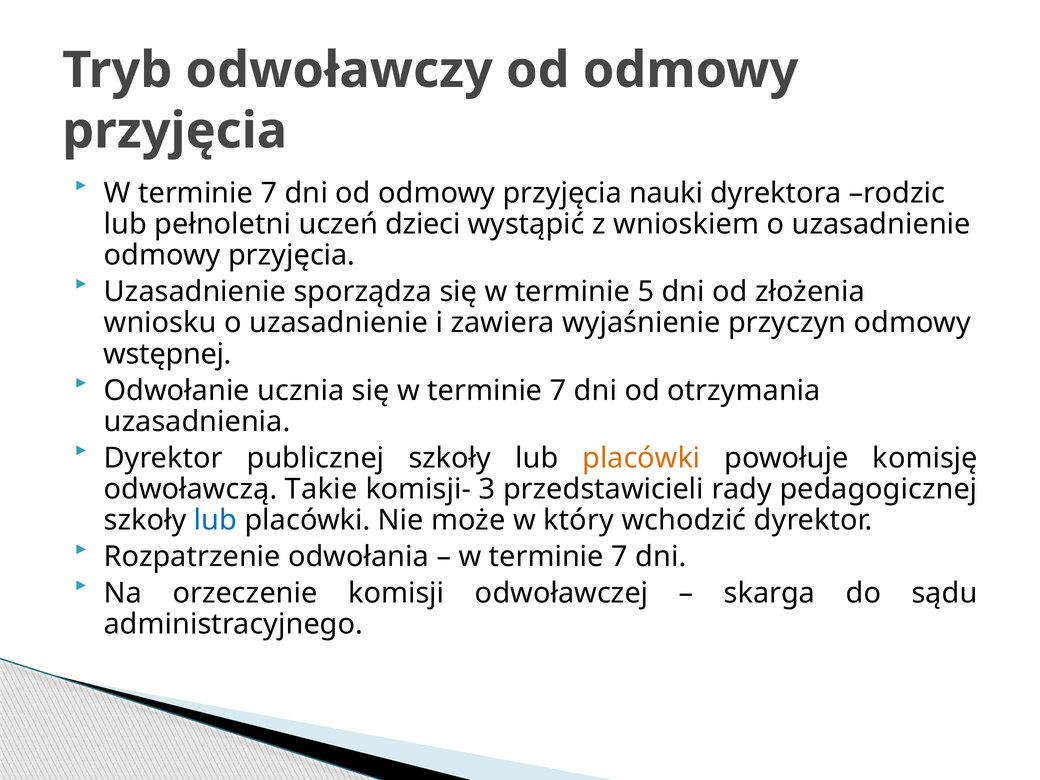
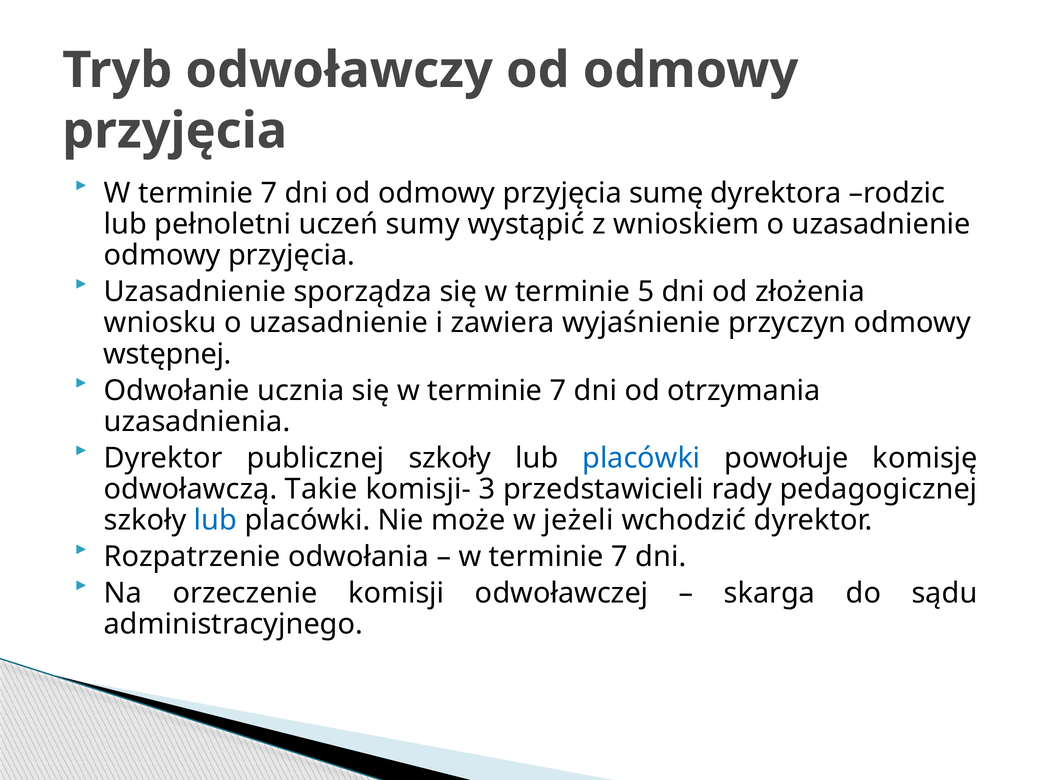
nauki: nauki -> sumę
dzieci: dzieci -> sumy
placówki at (641, 458) colour: orange -> blue
który: który -> jeżeli
